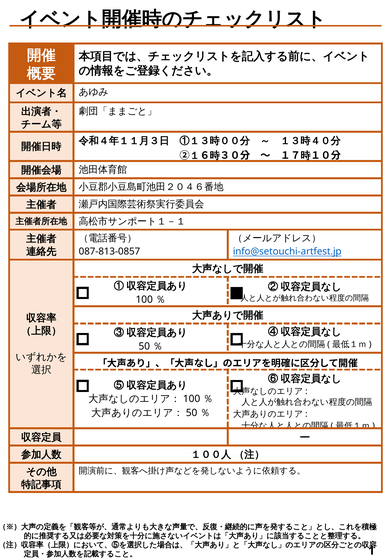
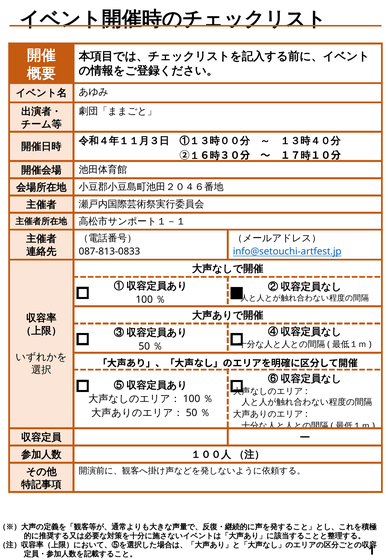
087-813-0857: 087-813-0857 -> 087-813-0833
